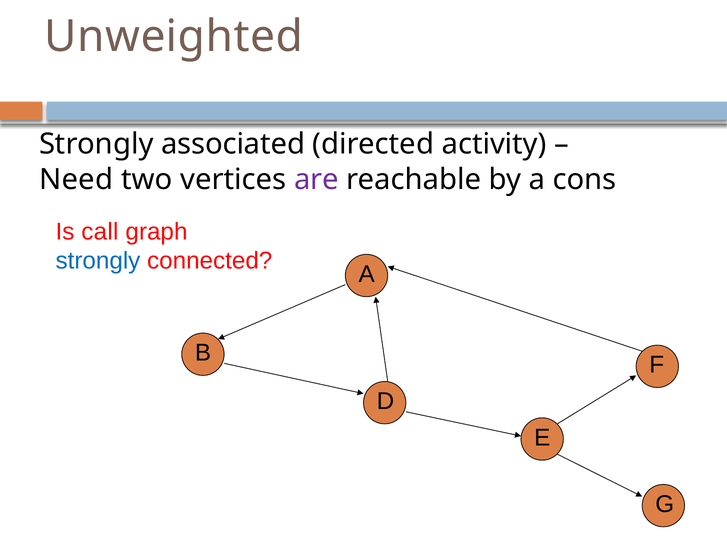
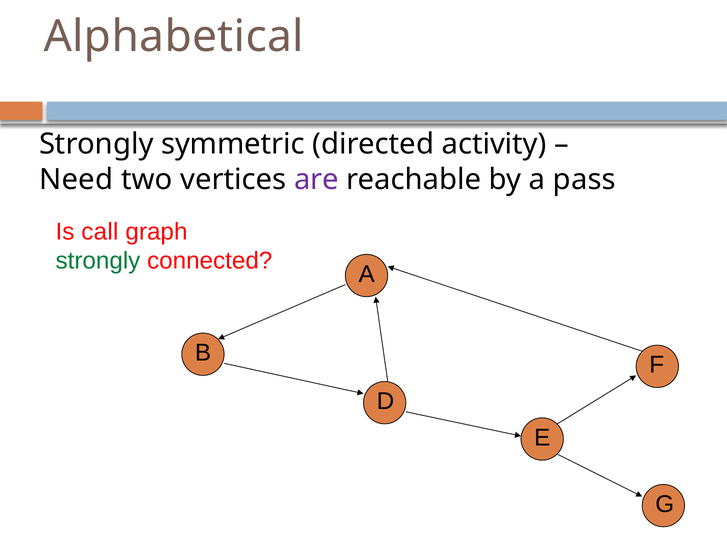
Unweighted: Unweighted -> Alphabetical
associated: associated -> symmetric
cons: cons -> pass
strongly at (98, 261) colour: blue -> green
